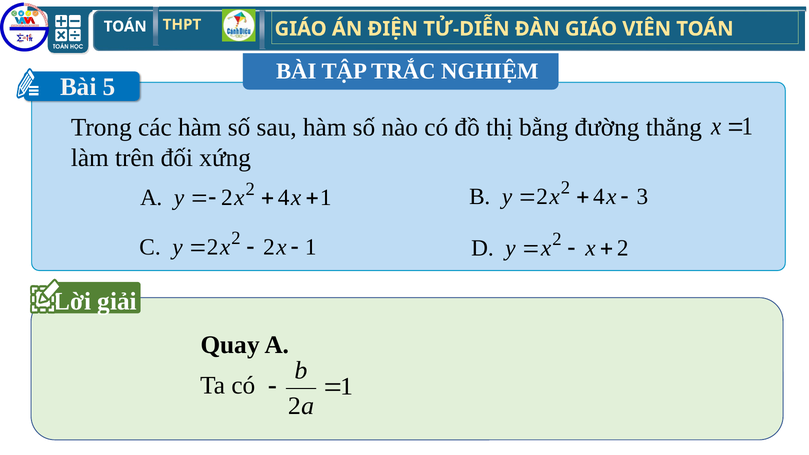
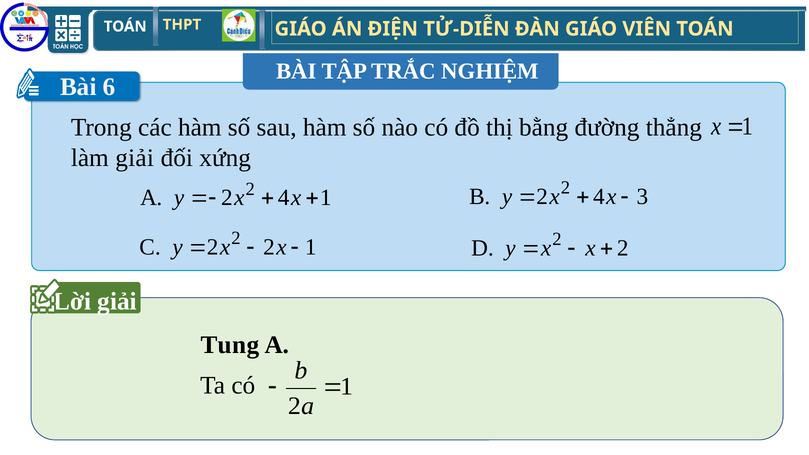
5: 5 -> 6
làm trên: trên -> giải
Quay: Quay -> Tung
